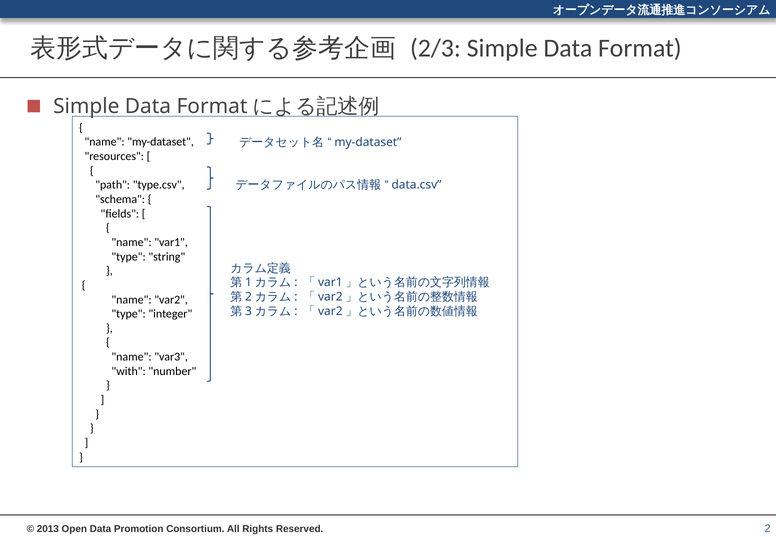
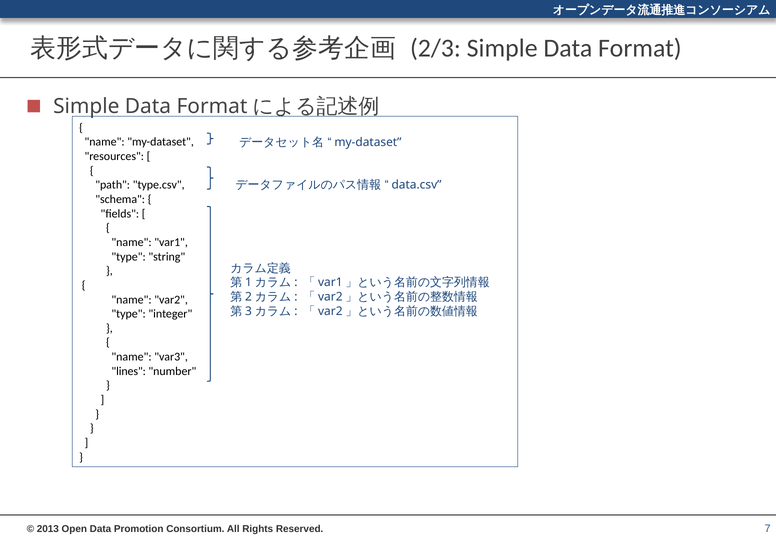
with: with -> lines
2: 2 -> 7
